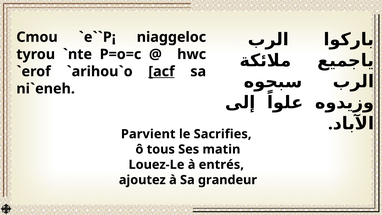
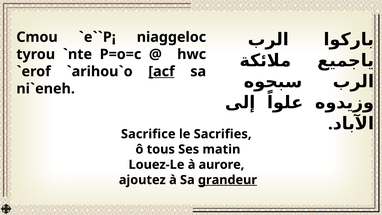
Parvient: Parvient -> Sacrifice
entrés: entrés -> aurore
grandeur underline: none -> present
